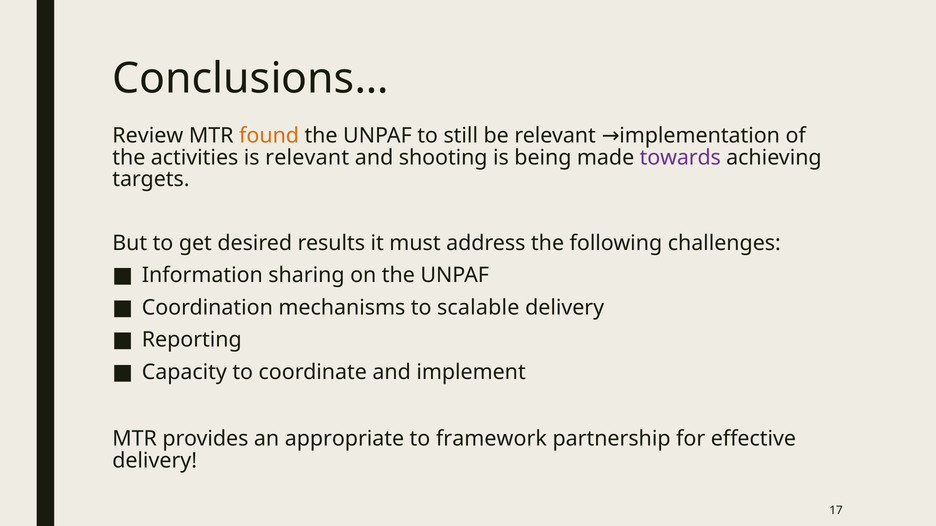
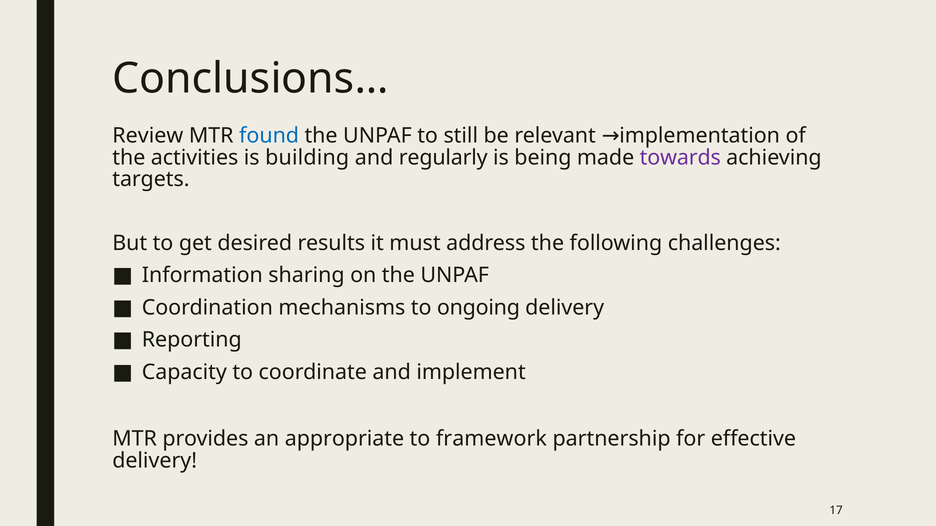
found colour: orange -> blue
is relevant: relevant -> building
shooting: shooting -> regularly
scalable: scalable -> ongoing
